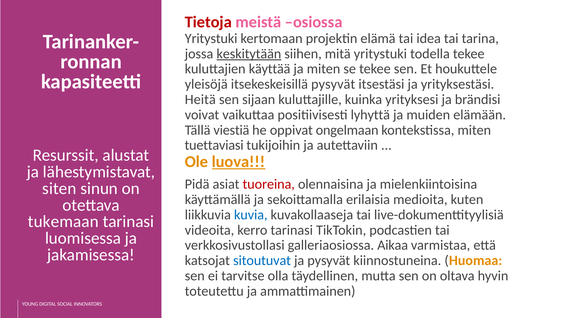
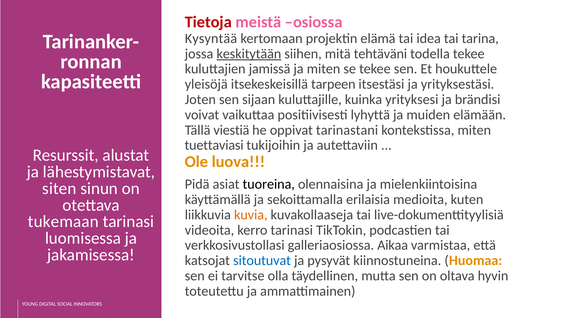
Yritystuki at (211, 38): Yritystuki -> Kysyntää
mitä yritystuki: yritystuki -> tehtäväni
käyttää: käyttää -> jamissä
itsekeskeisillä pysyvät: pysyvät -> tarpeen
Heitä: Heitä -> Joten
ongelmaan: ongelmaan -> tarinastani
luova underline: present -> none
tuoreina colour: red -> black
kuvia colour: blue -> orange
